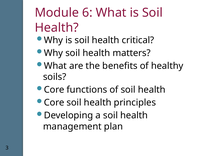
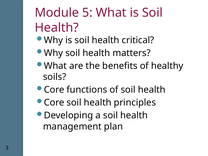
6: 6 -> 5
